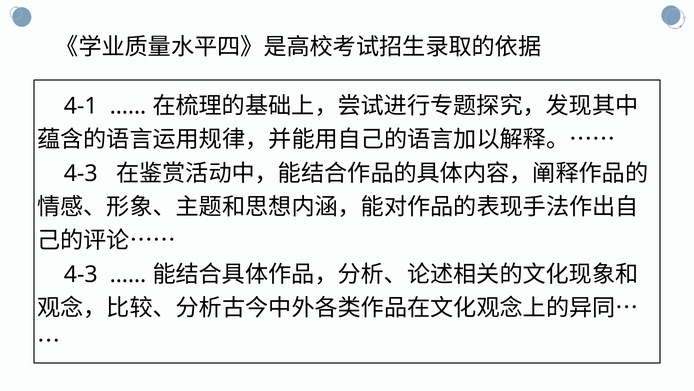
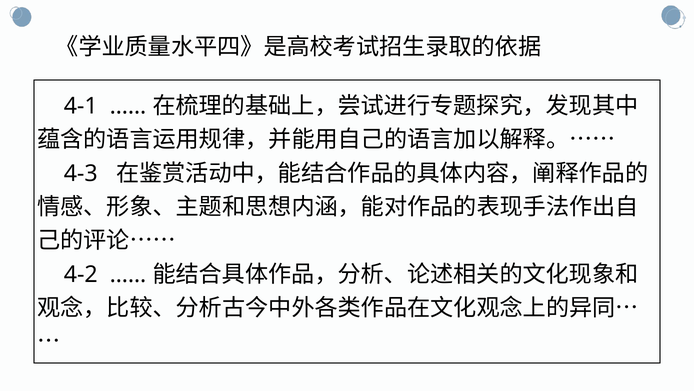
4-3 at (81, 274): 4-3 -> 4-2
